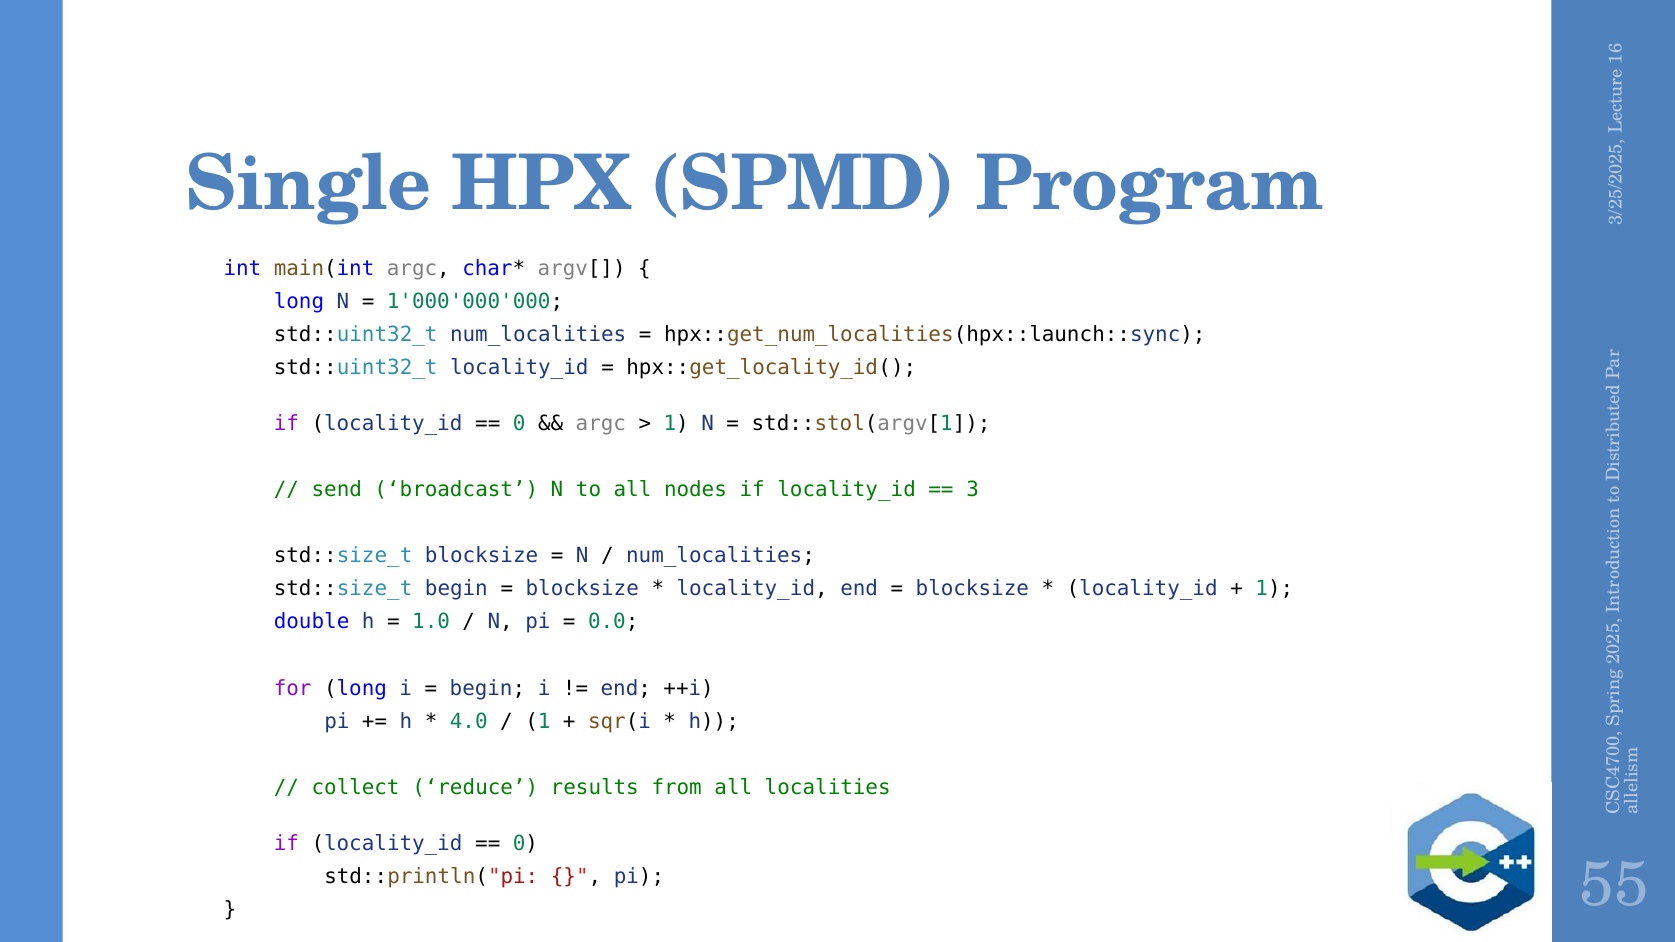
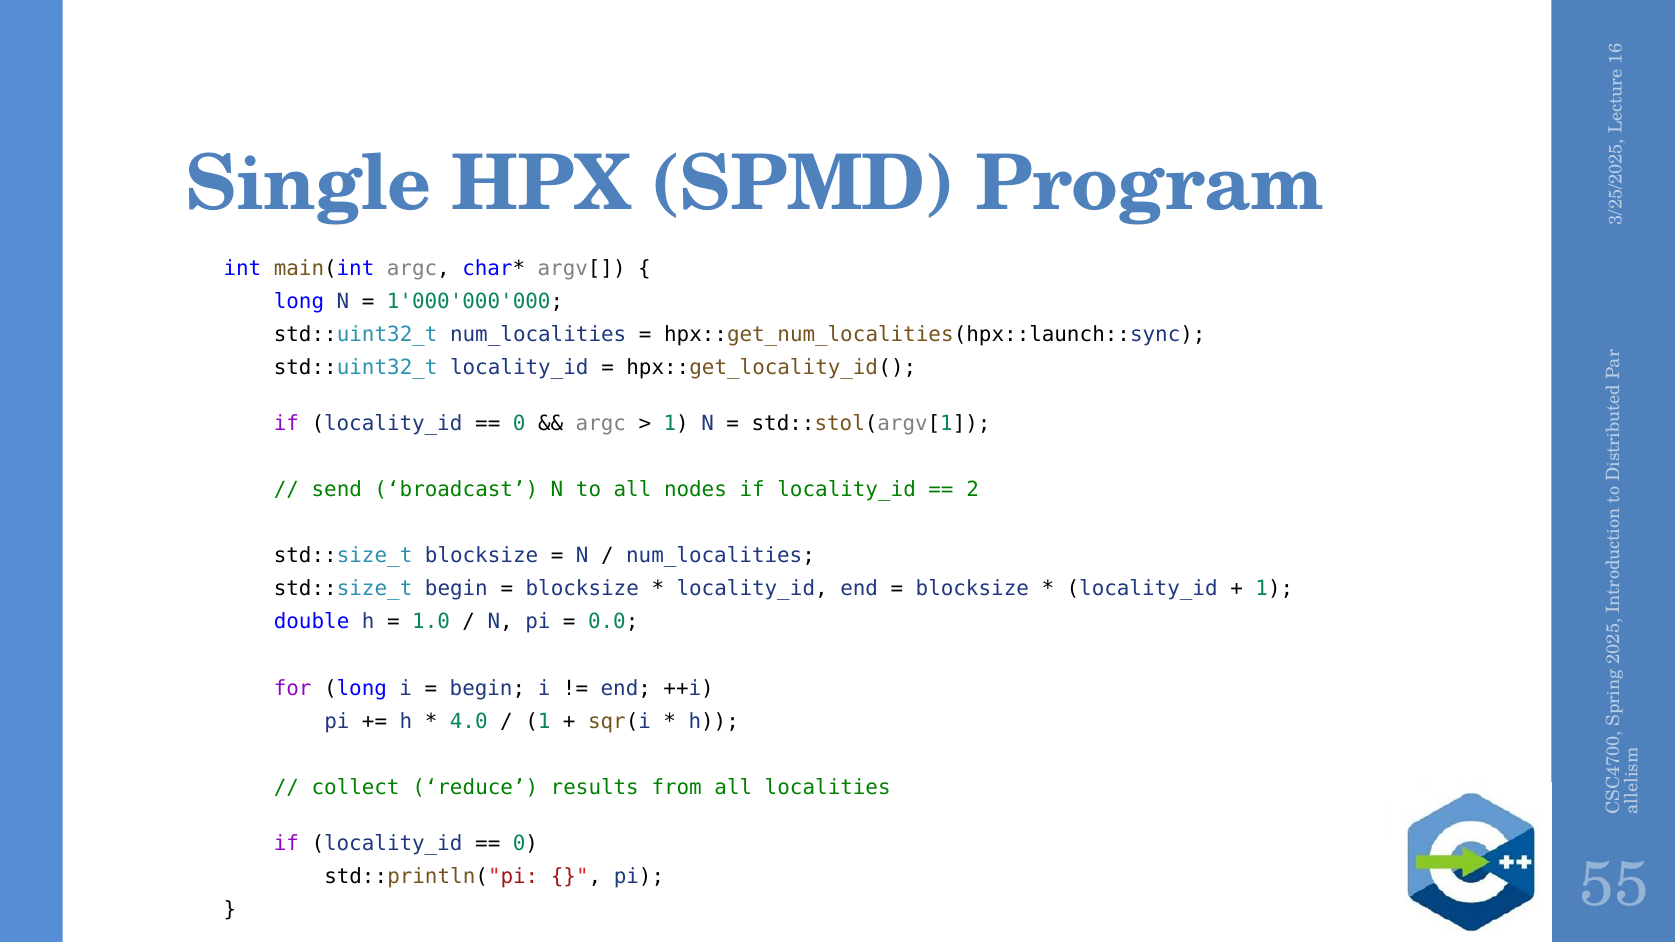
3 at (973, 490): 3 -> 2
